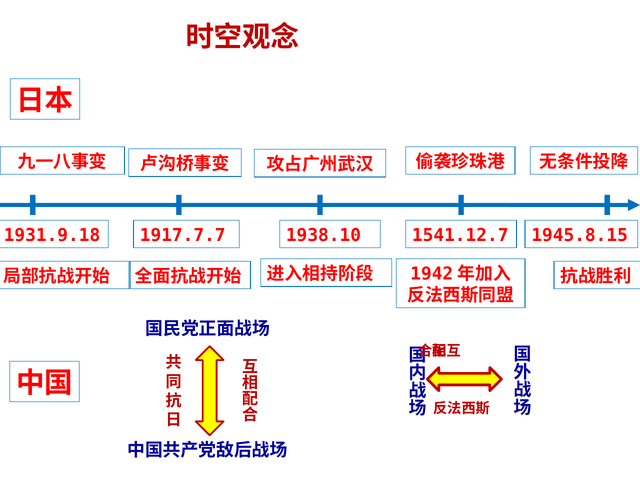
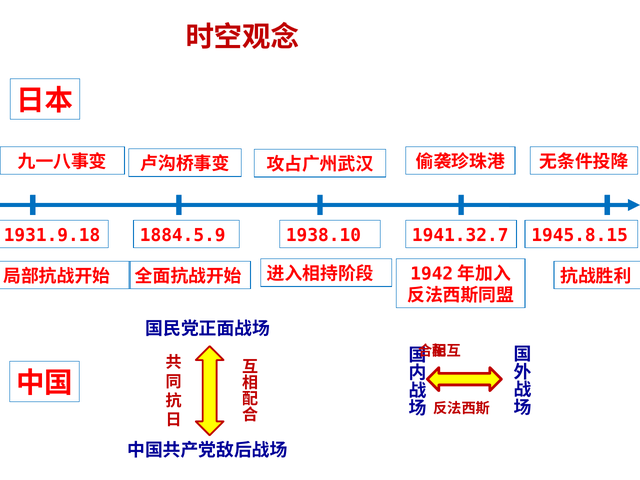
1917.7.7: 1917.7.7 -> 1884.5.9
1541.12.7: 1541.12.7 -> 1941.32.7
